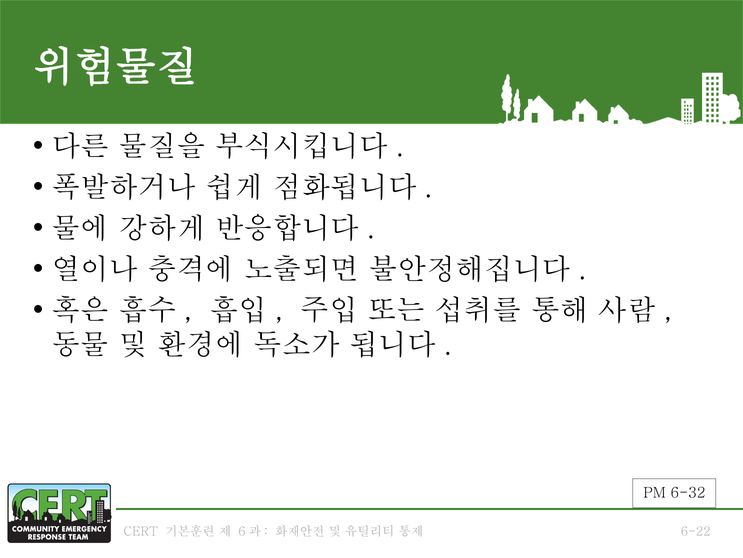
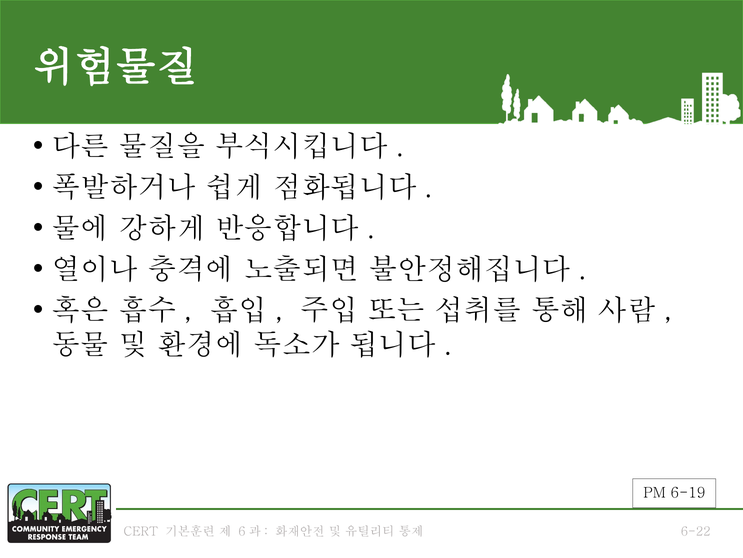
6-32: 6-32 -> 6-19
